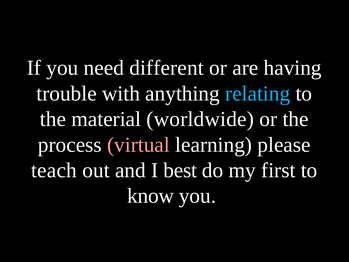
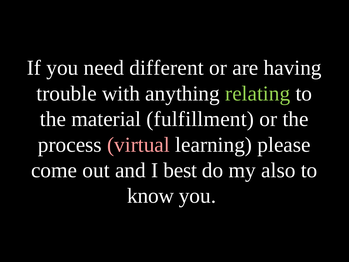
relating colour: light blue -> light green
worldwide: worldwide -> fulfillment
teach: teach -> come
first: first -> also
